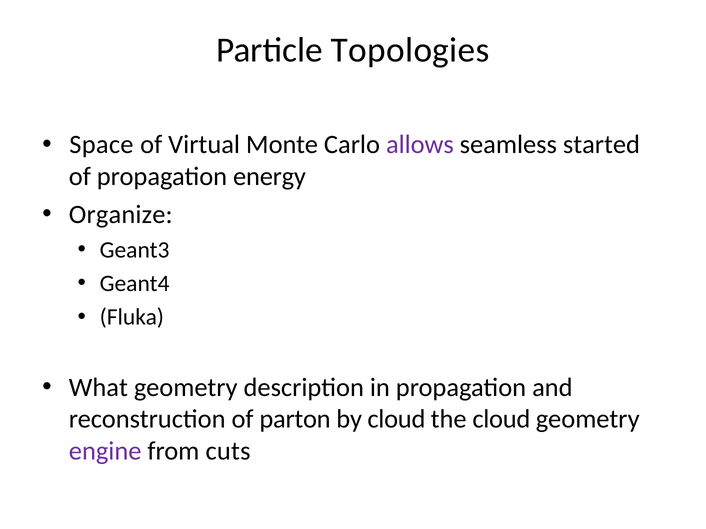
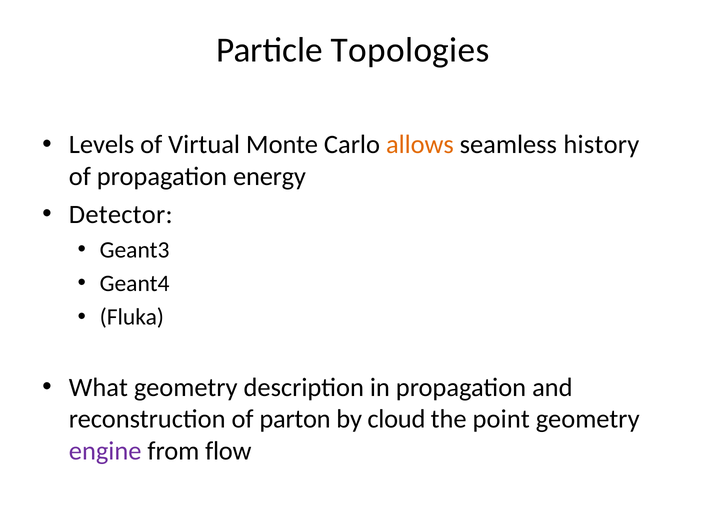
Space: Space -> Levels
allows colour: purple -> orange
started: started -> history
Organize: Organize -> Detector
the cloud: cloud -> point
cuts: cuts -> flow
